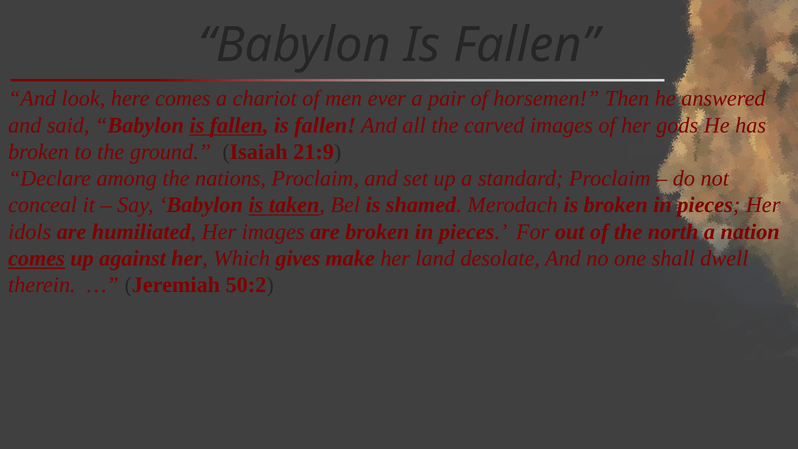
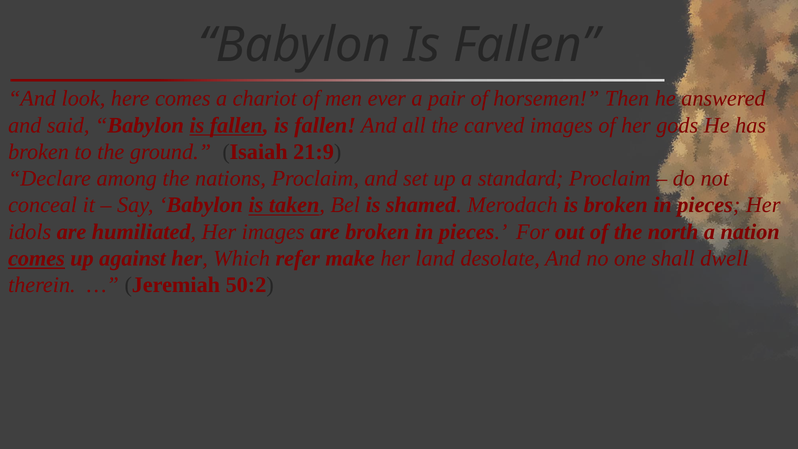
gives: gives -> refer
